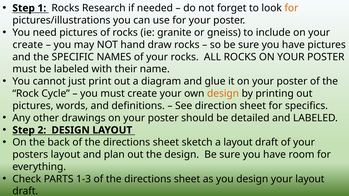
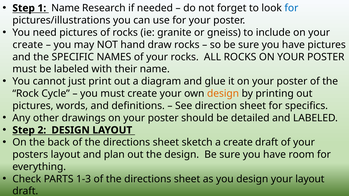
1 Rocks: Rocks -> Name
for at (291, 8) colour: orange -> blue
a layout: layout -> create
